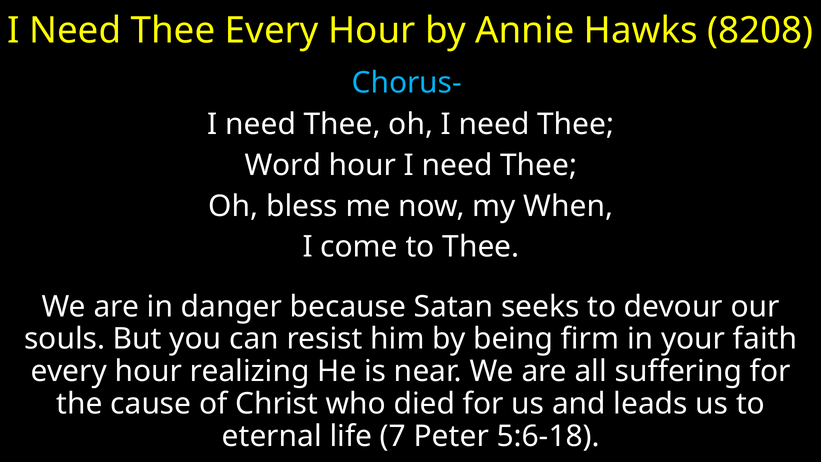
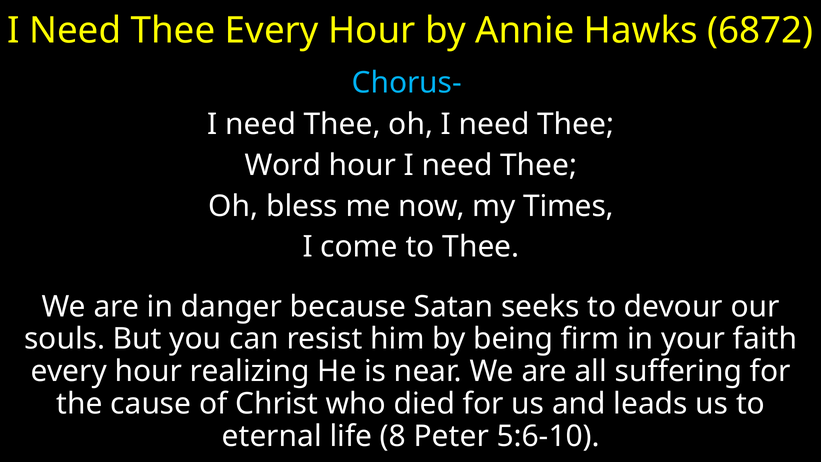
8208: 8208 -> 6872
When: When -> Times
7: 7 -> 8
5:6-18: 5:6-18 -> 5:6-10
